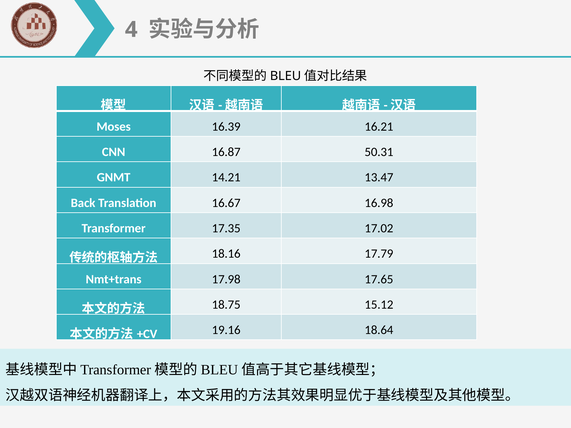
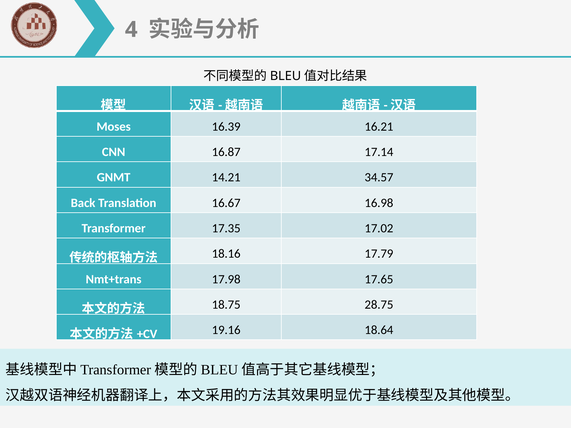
50.31: 50.31 -> 17.14
13.47: 13.47 -> 34.57
15.12: 15.12 -> 28.75
